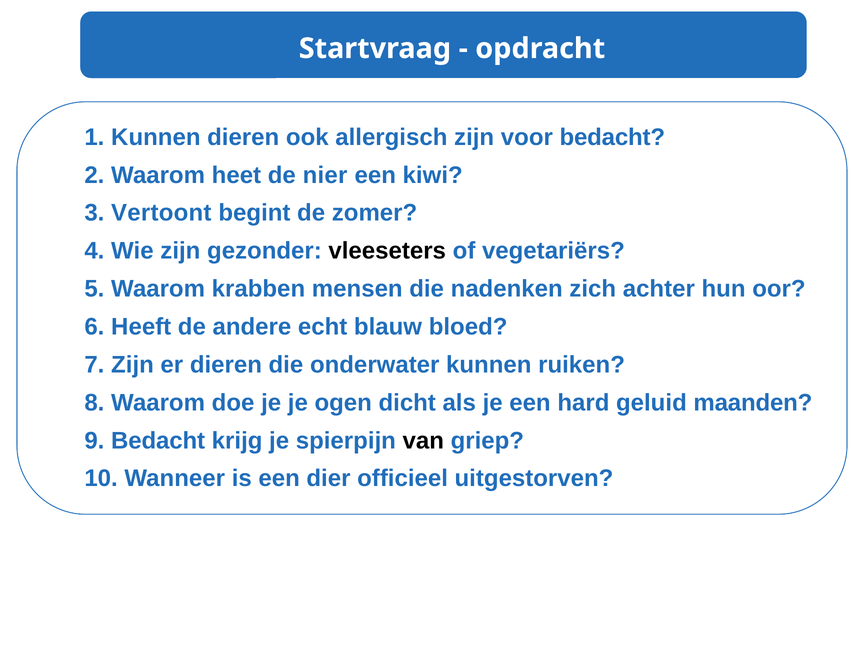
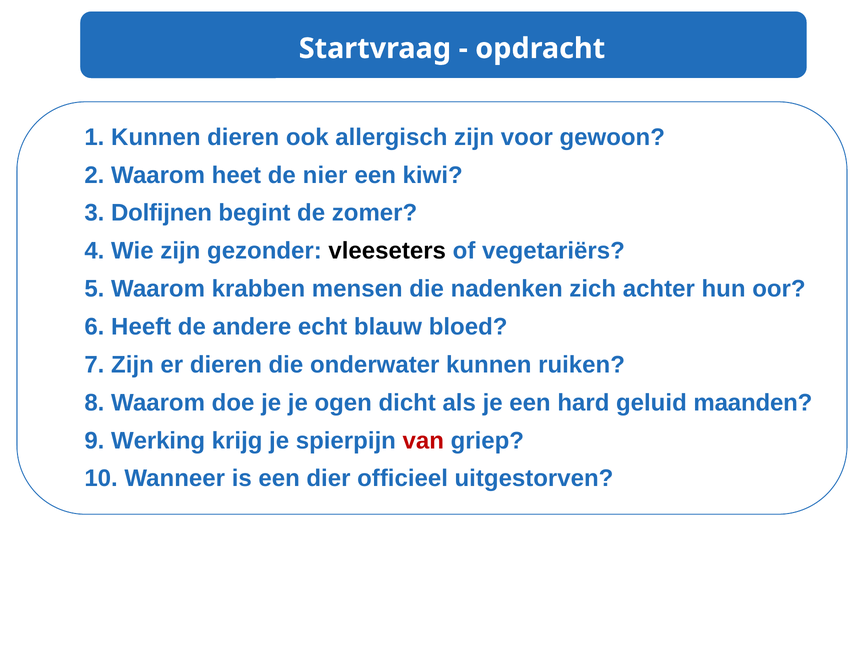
voor bedacht: bedacht -> gewoon
Vertoont: Vertoont -> Dolfijnen
9 Bedacht: Bedacht -> Werking
van colour: black -> red
